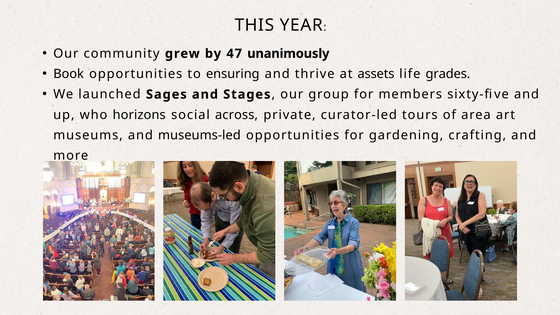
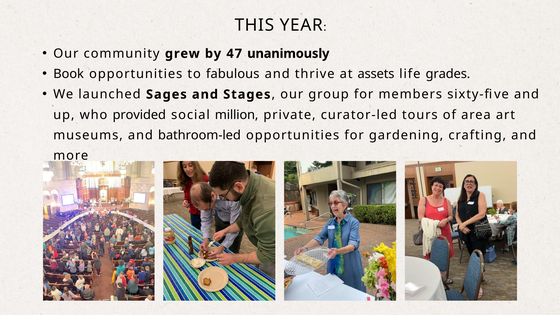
ensuring: ensuring -> fabulous
horizons: horizons -> provided
across: across -> million
museums-led: museums-led -> bathroom-led
